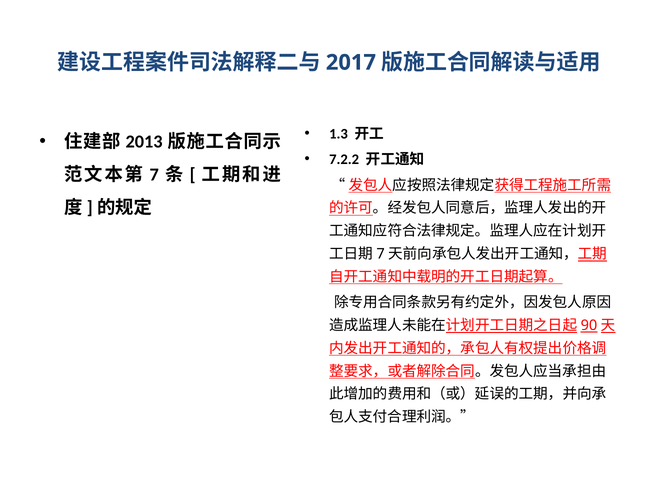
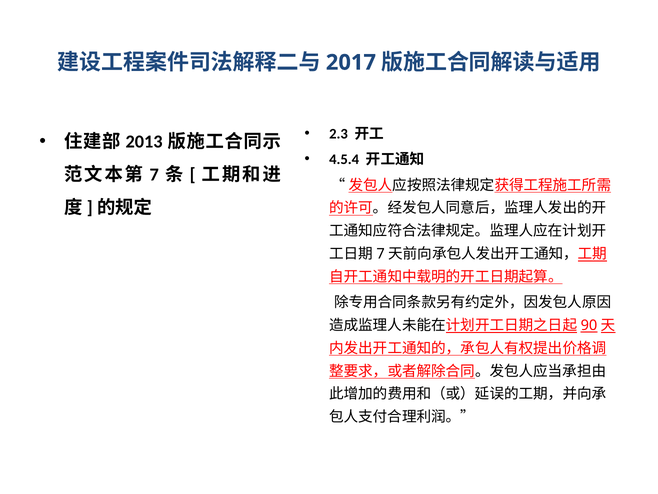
1.3: 1.3 -> 2.3
7.2.2: 7.2.2 -> 4.5.4
